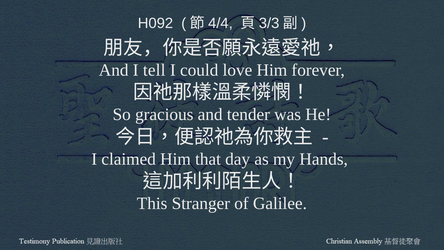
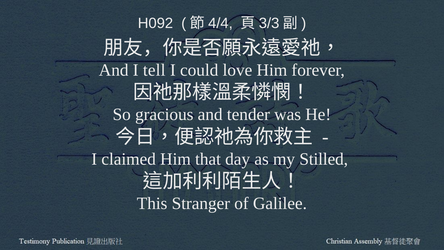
Hands: Hands -> Stilled
